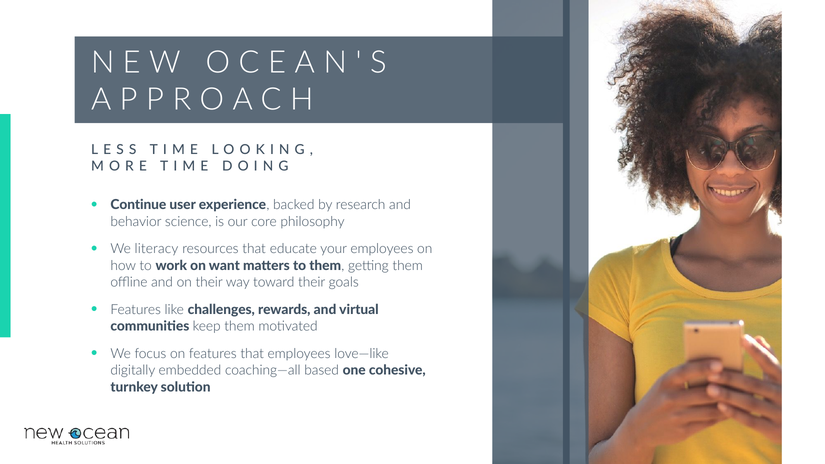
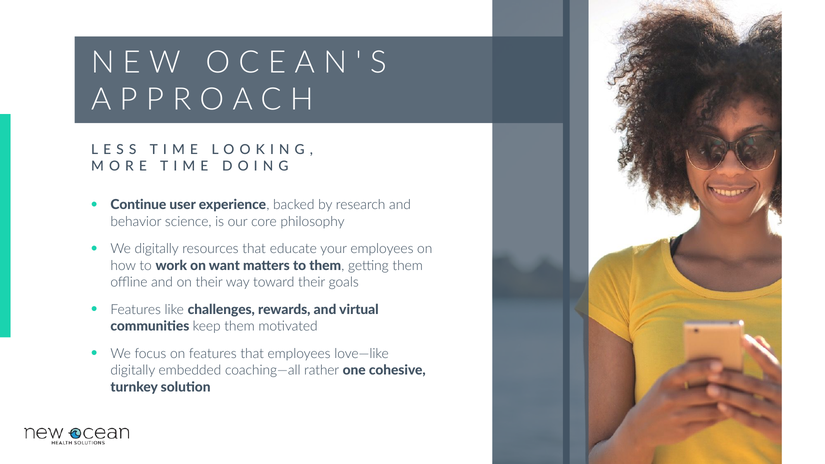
We literacy: literacy -> digitally
based: based -> rather
